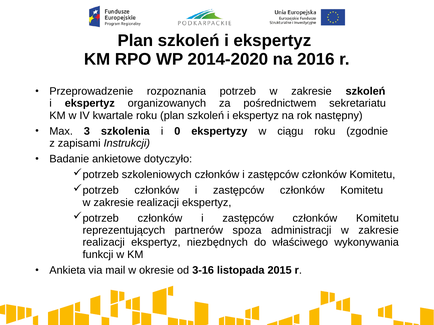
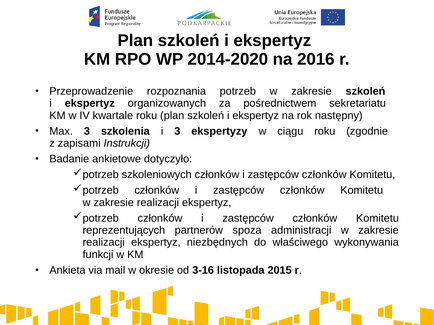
i 0: 0 -> 3
